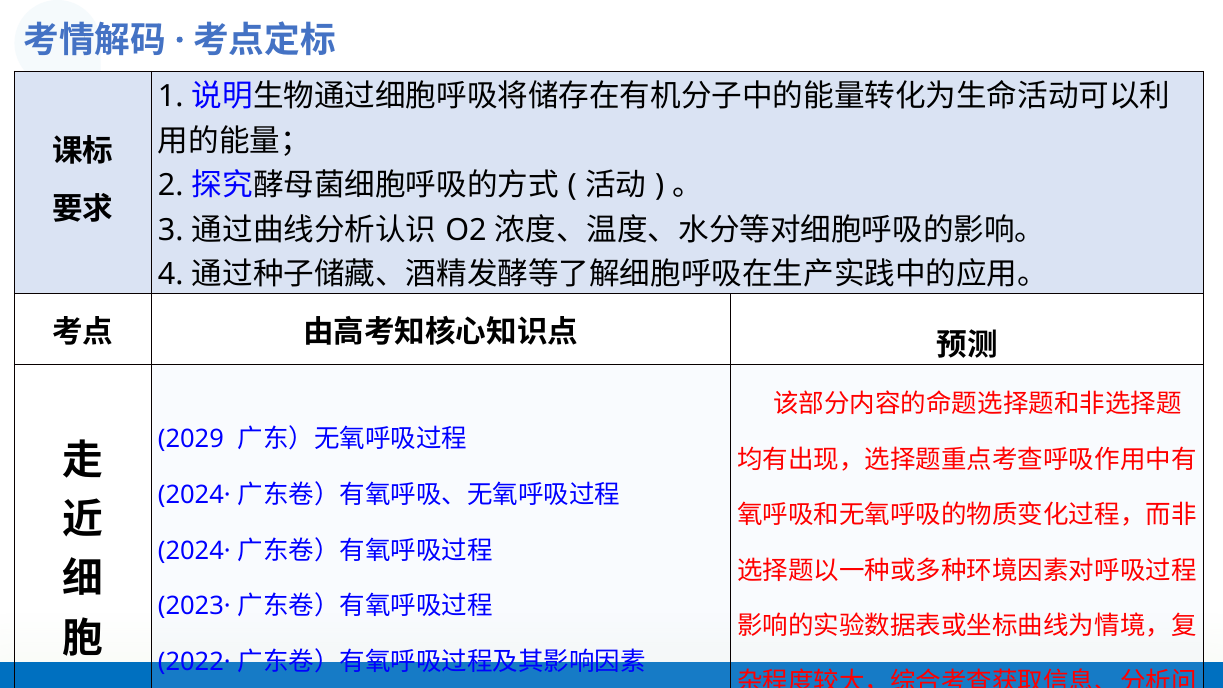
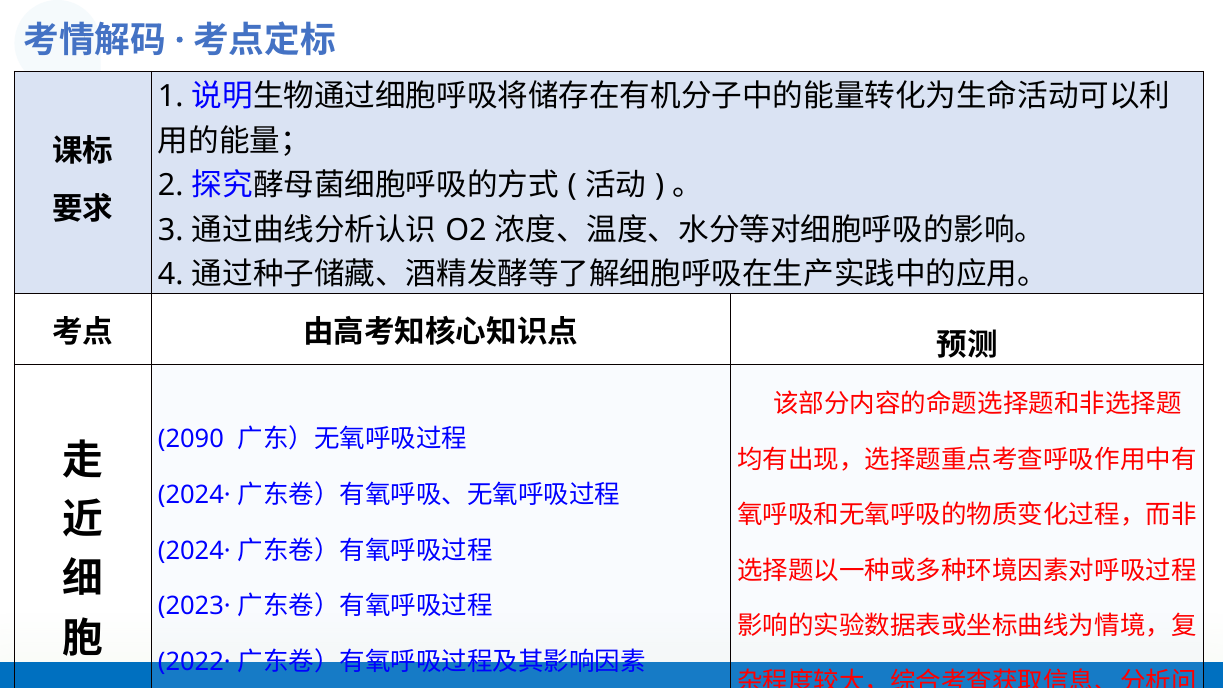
2029: 2029 -> 2090
